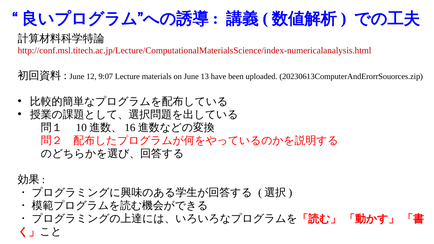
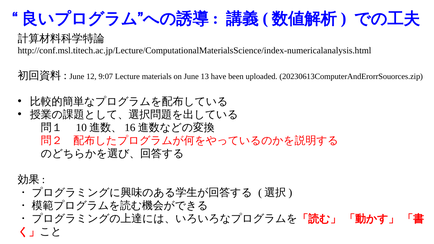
http://conf.msl.titech.ac.jp/Lecture/ComputationalMaterialsScience/index-numericalanalysis.html colour: red -> black
